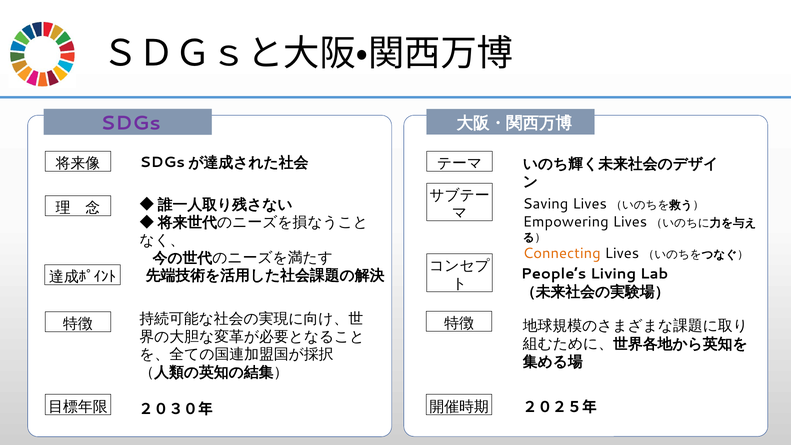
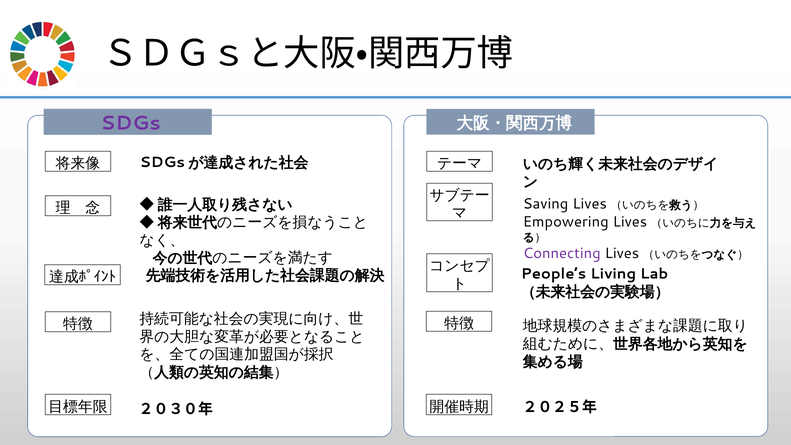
Connecting colour: orange -> purple
